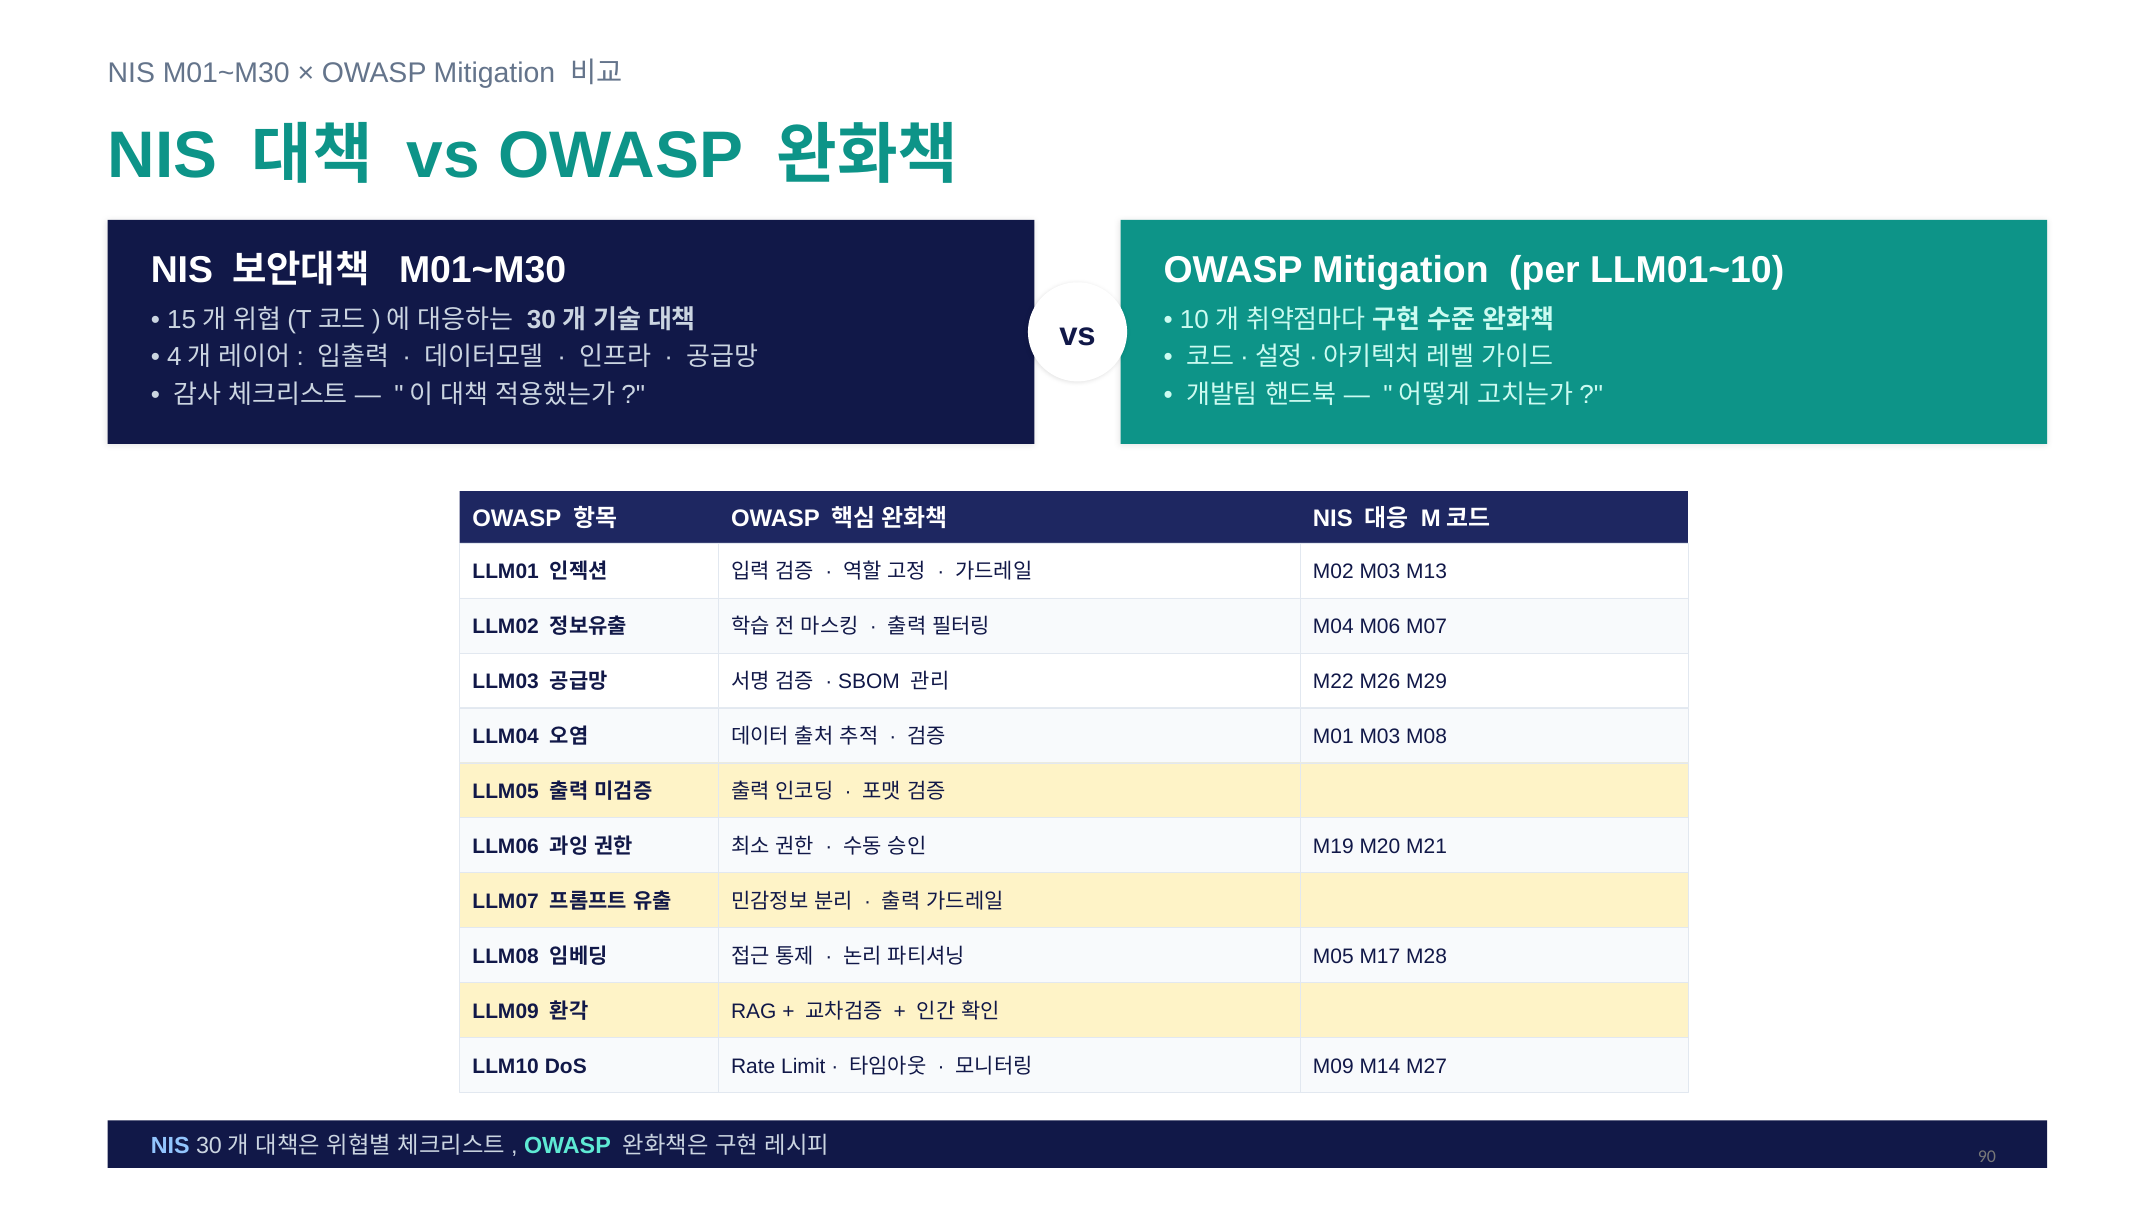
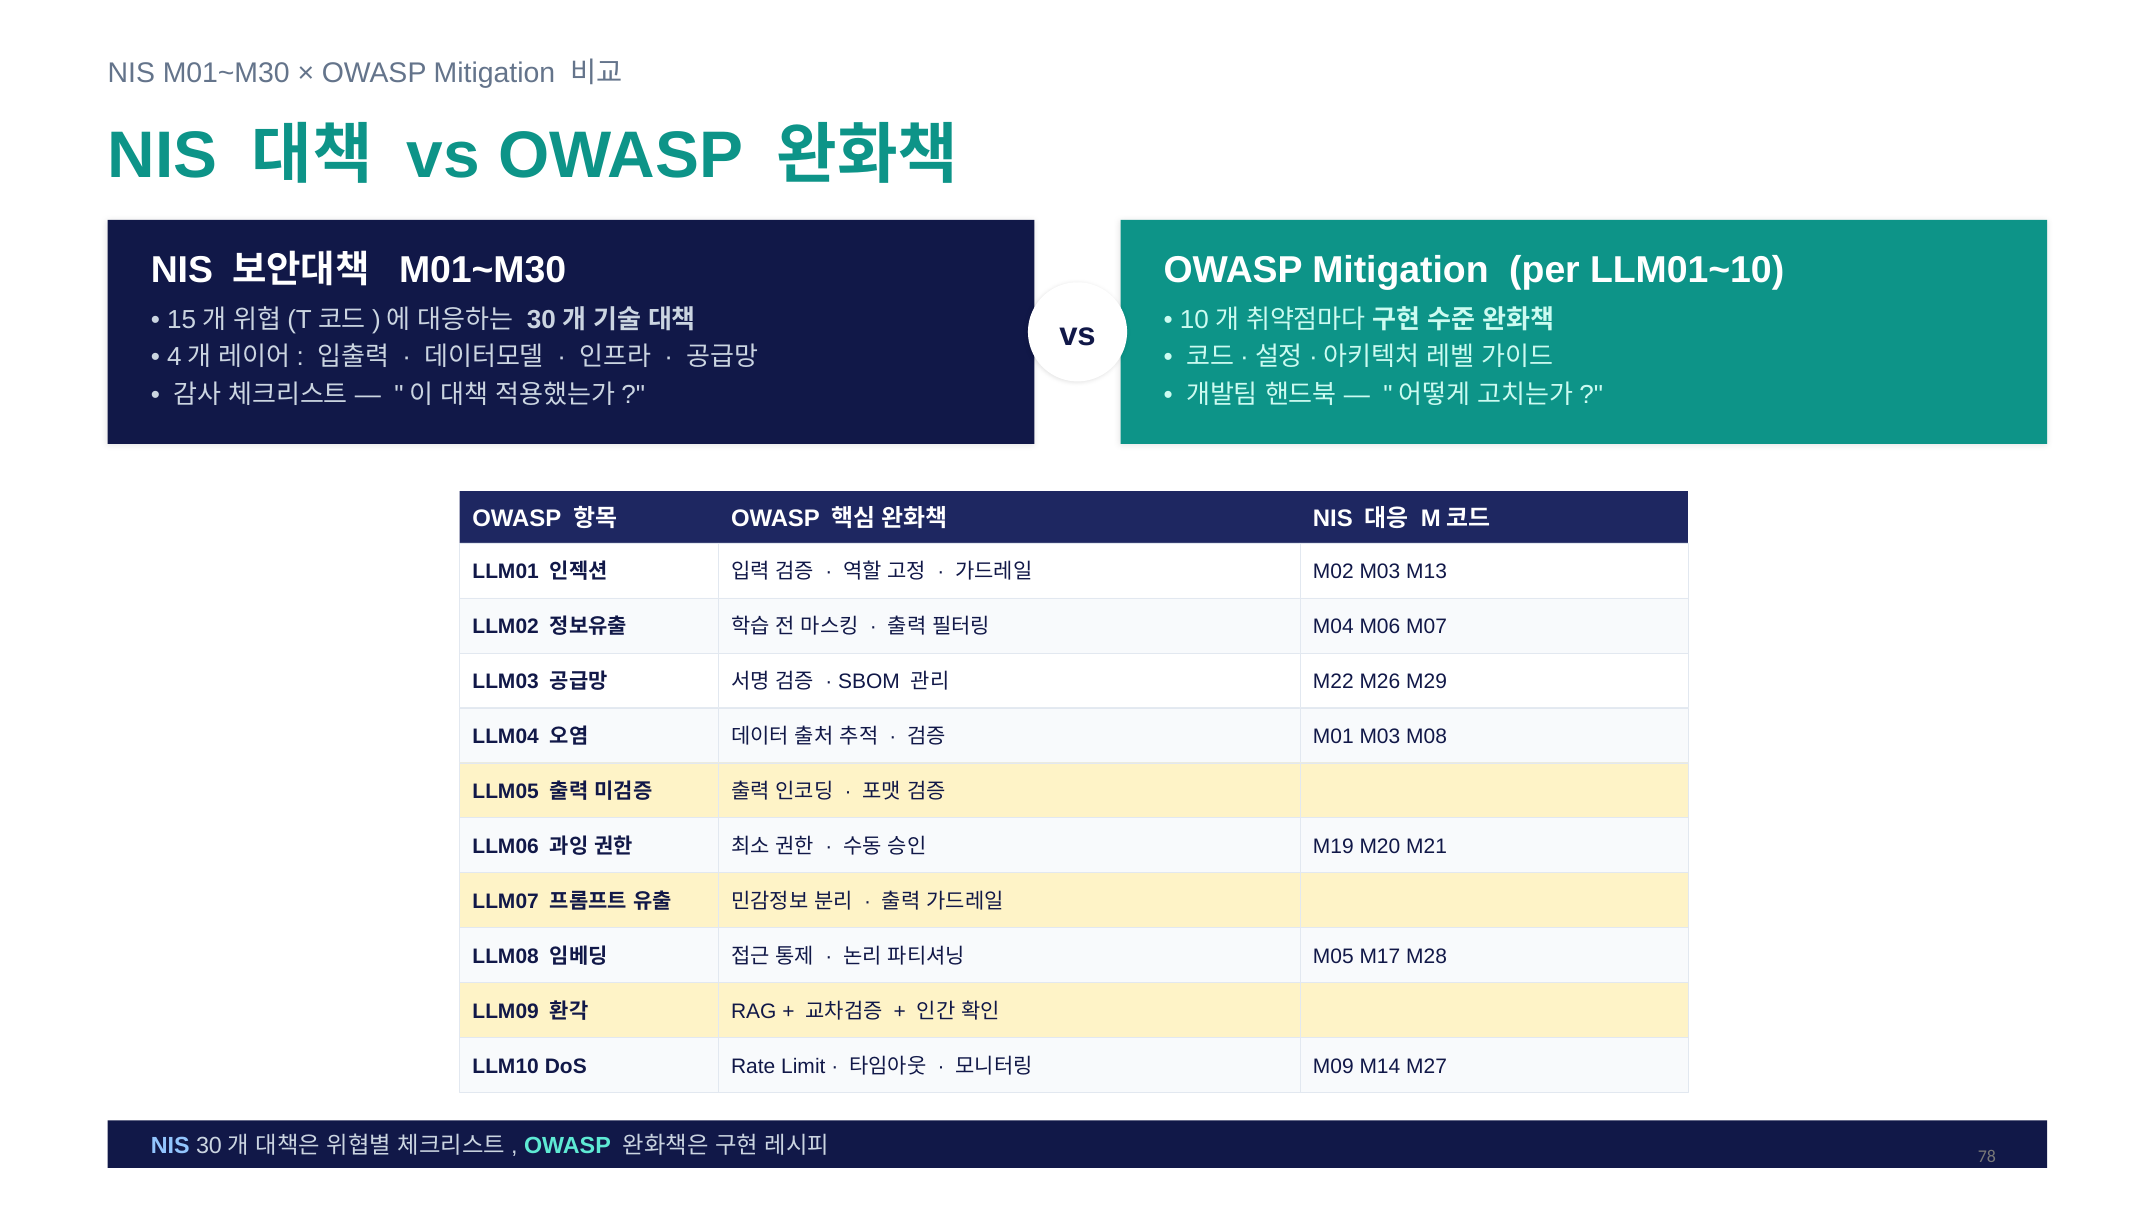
90: 90 -> 78
